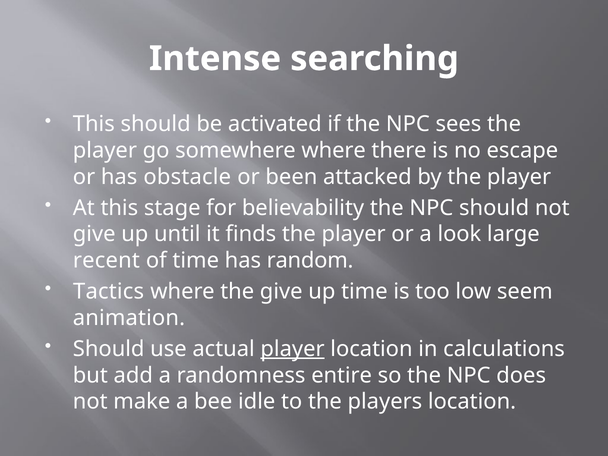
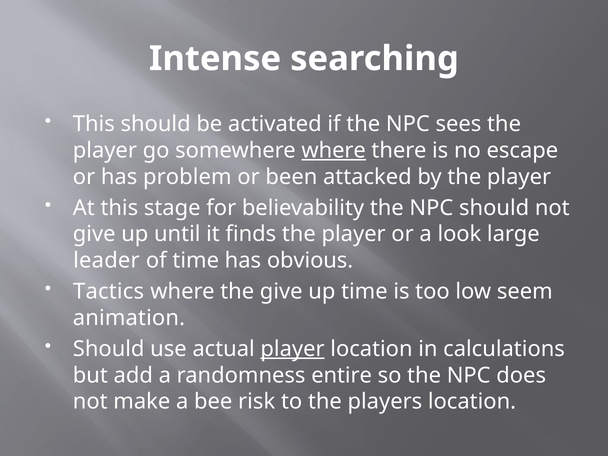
where at (334, 150) underline: none -> present
obstacle: obstacle -> problem
recent: recent -> leader
random: random -> obvious
idle: idle -> risk
